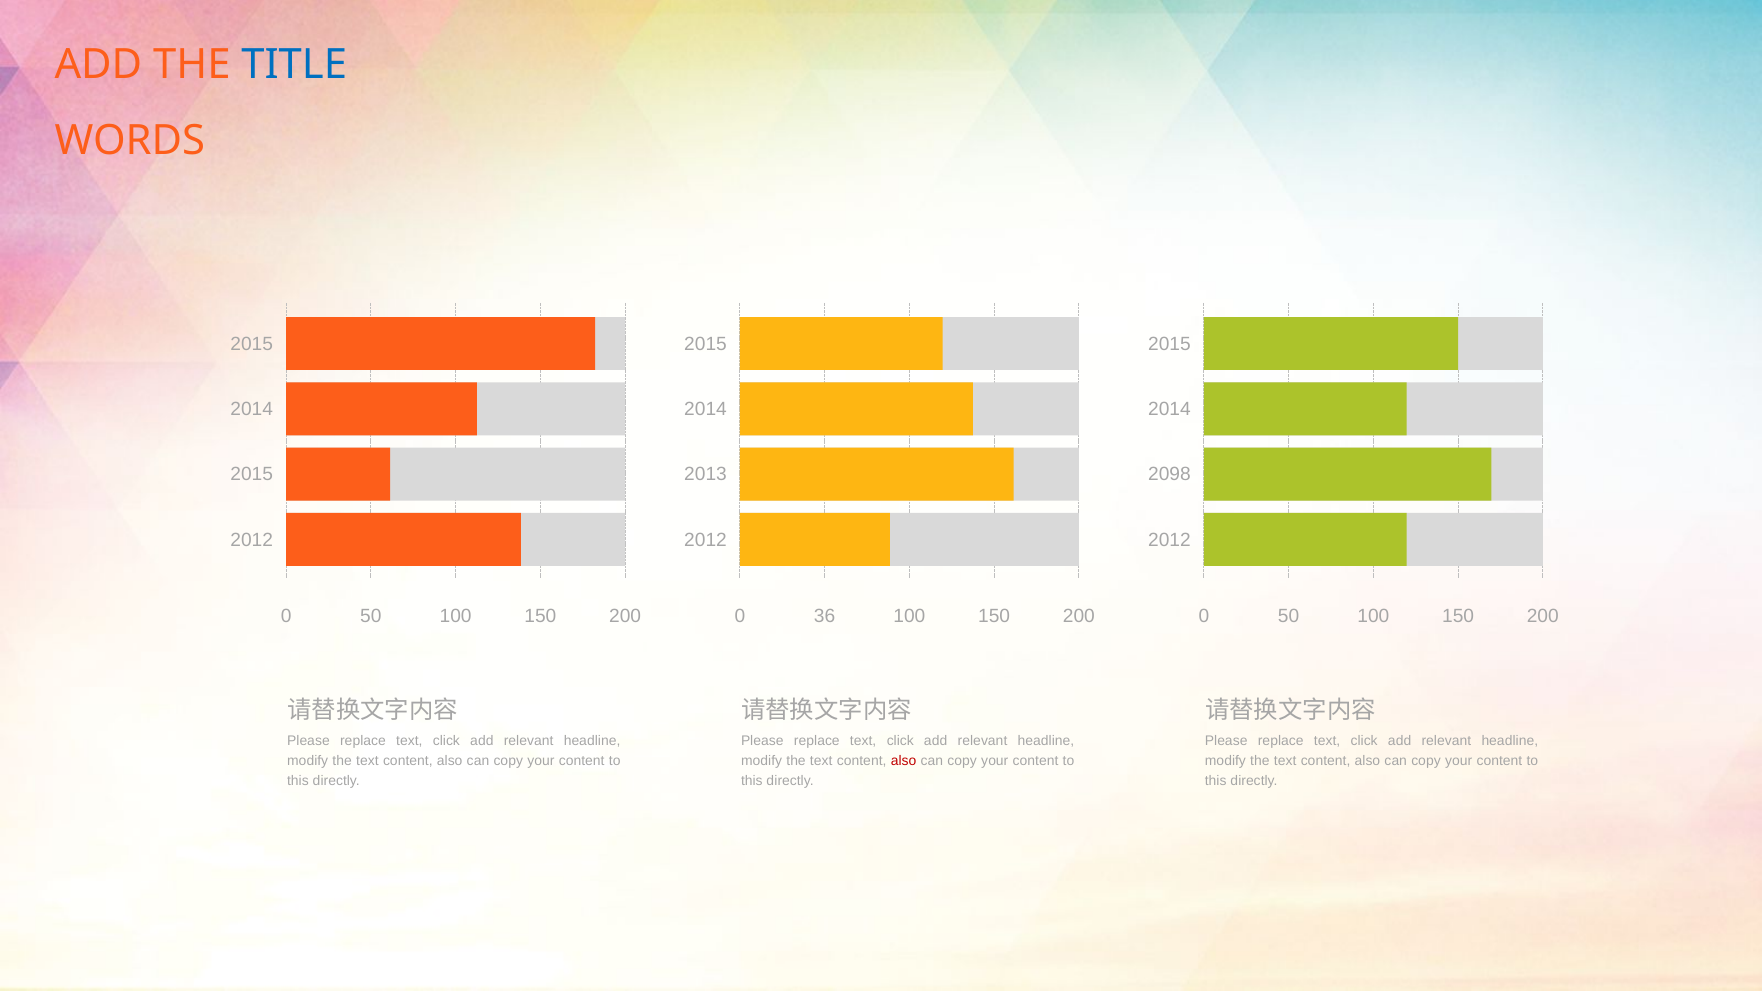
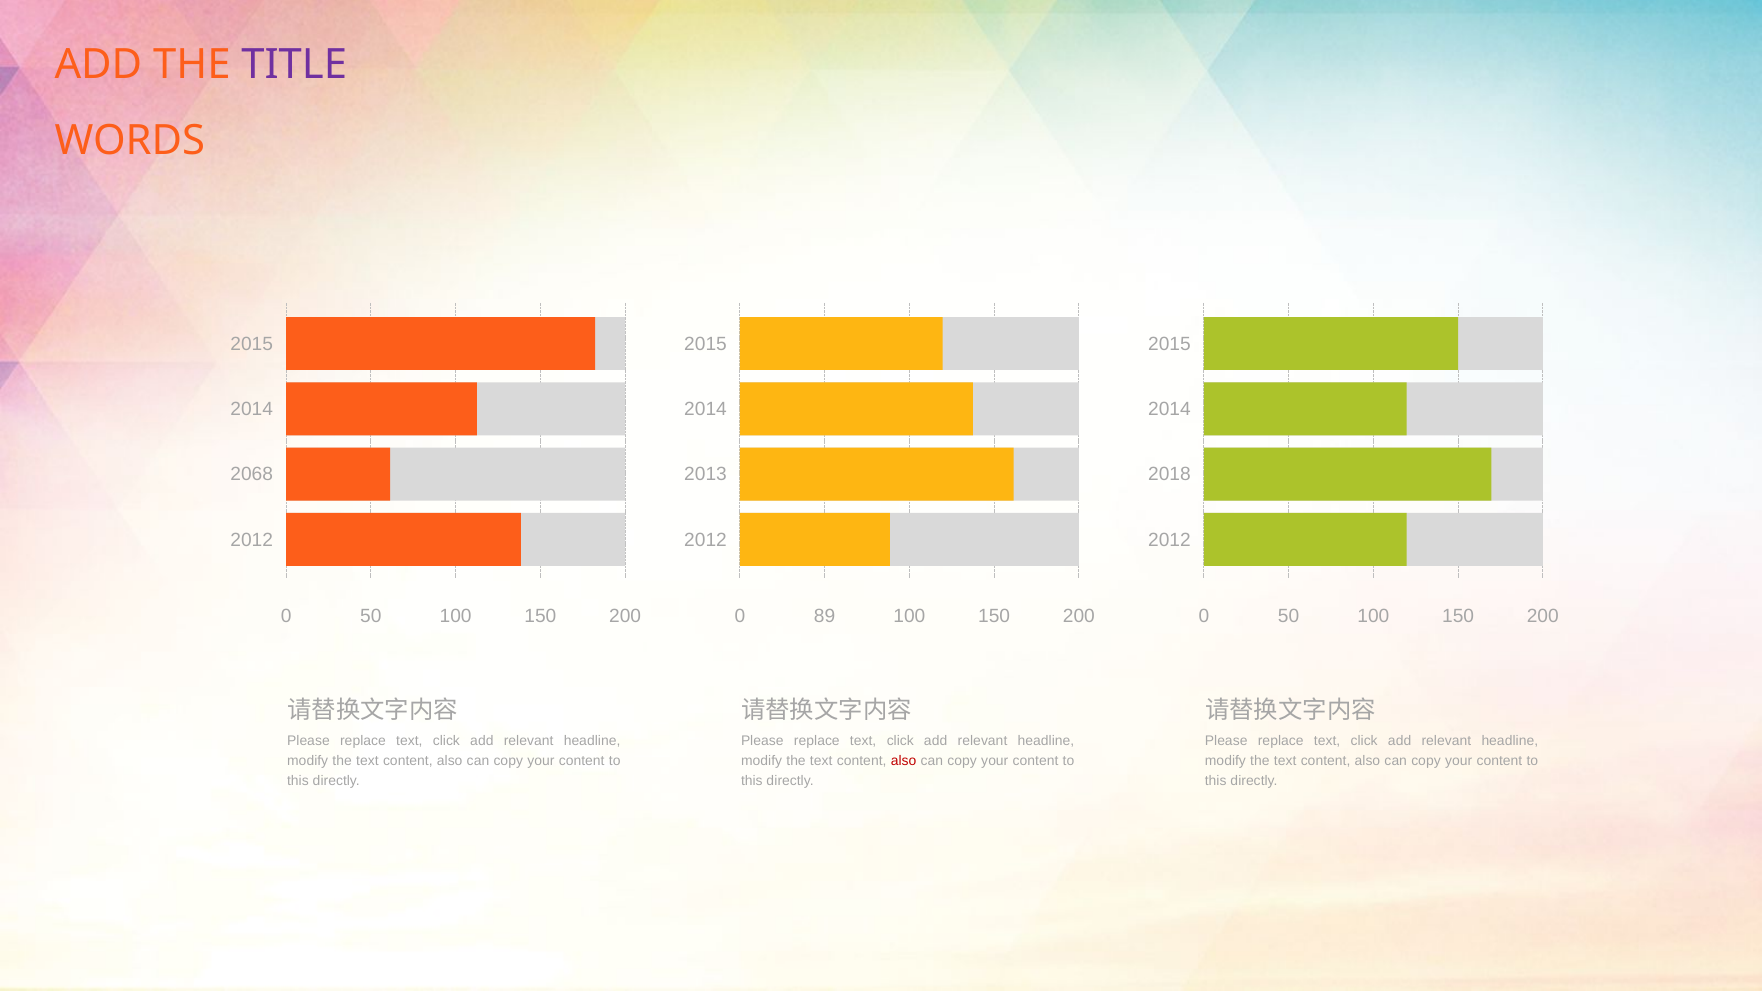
TITLE colour: blue -> purple
2015 at (252, 475): 2015 -> 2068
2098: 2098 -> 2018
36: 36 -> 89
